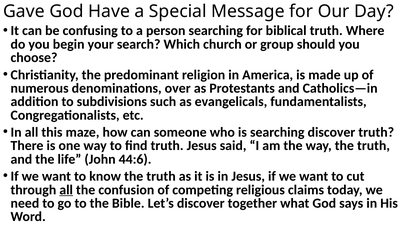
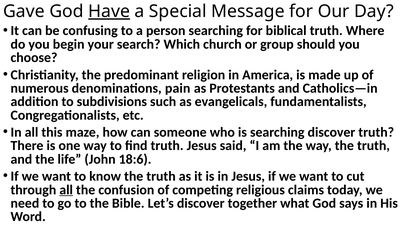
Have underline: none -> present
over: over -> pain
44:6: 44:6 -> 18:6
